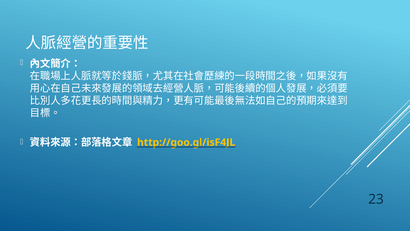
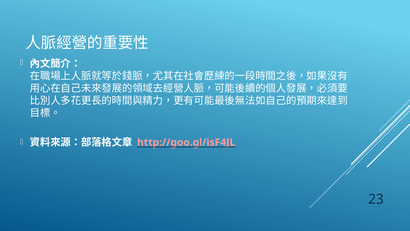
http://goo.gl/isF4JL colour: yellow -> pink
